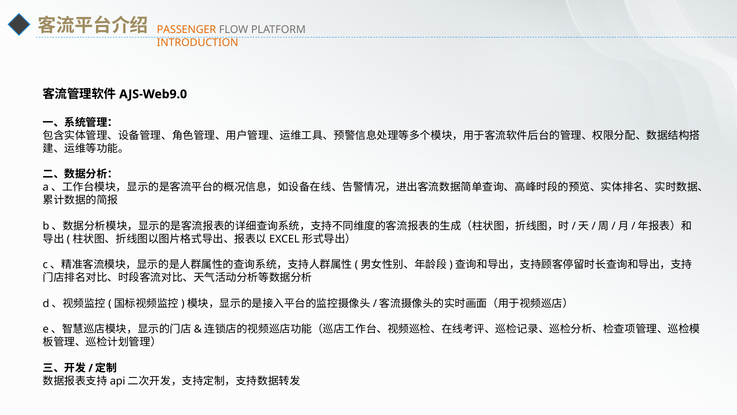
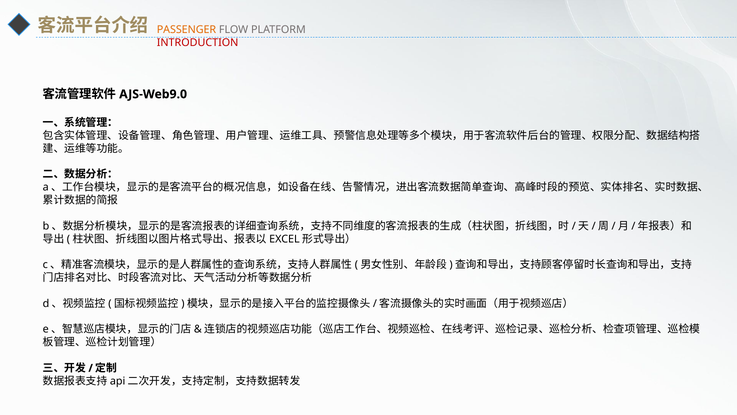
INTRODUCTION colour: orange -> red
